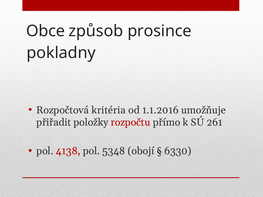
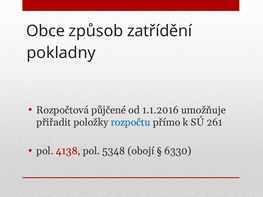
prosince: prosince -> zatřídění
kritéria: kritéria -> půjčené
rozpočtu colour: red -> blue
